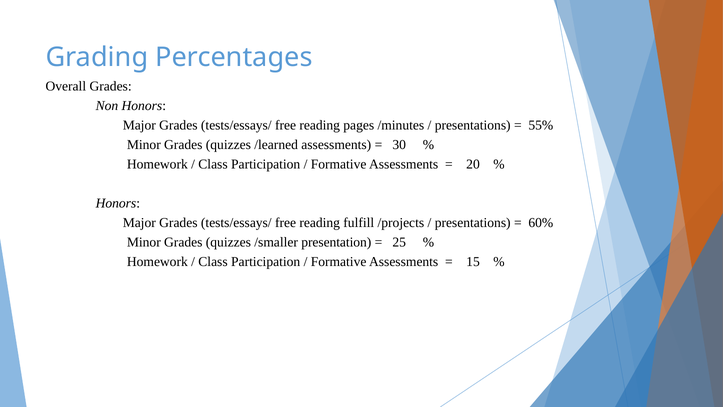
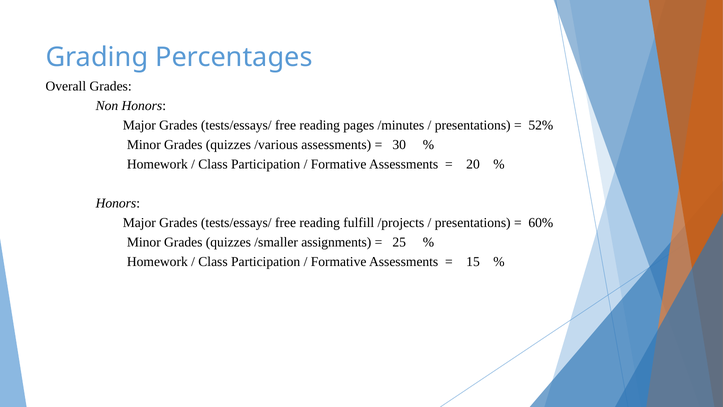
55%: 55% -> 52%
/learned: /learned -> /various
presentation: presentation -> assignments
